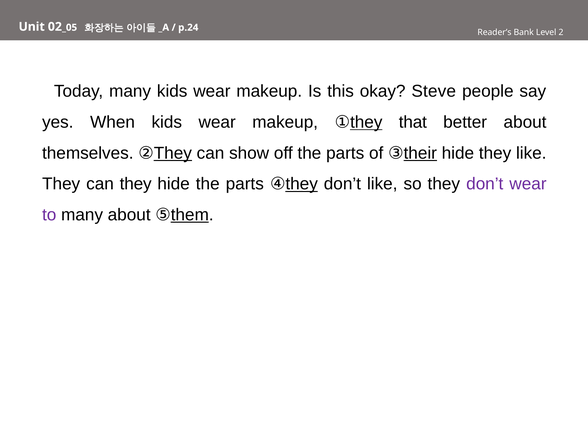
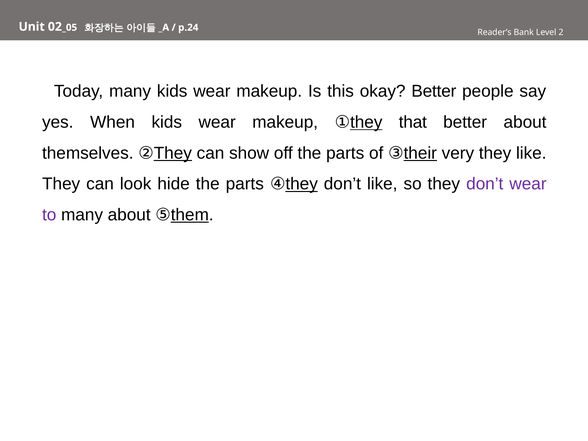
okay Steve: Steve -> Better
③their hide: hide -> very
can they: they -> look
